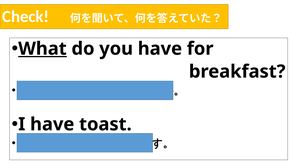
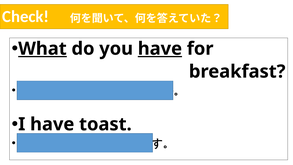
have at (160, 49) underline: none -> present
